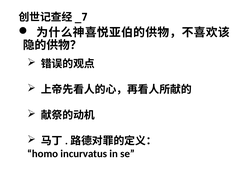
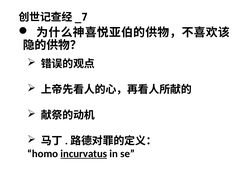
incurvatus underline: none -> present
